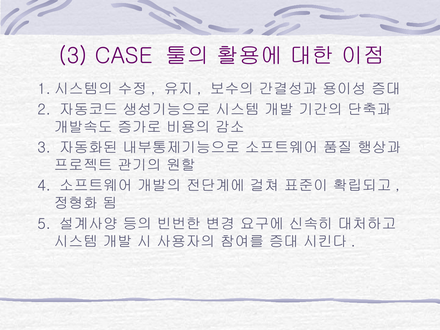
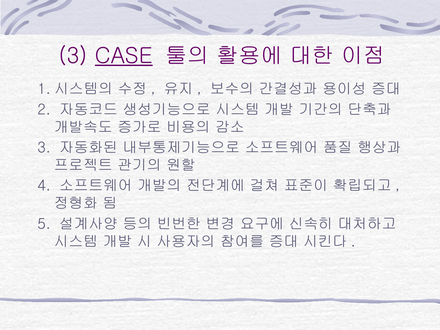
CASE underline: none -> present
